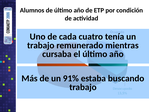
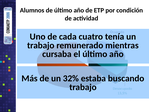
91%: 91% -> 32%
